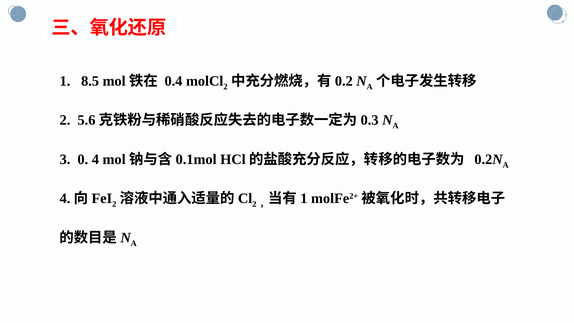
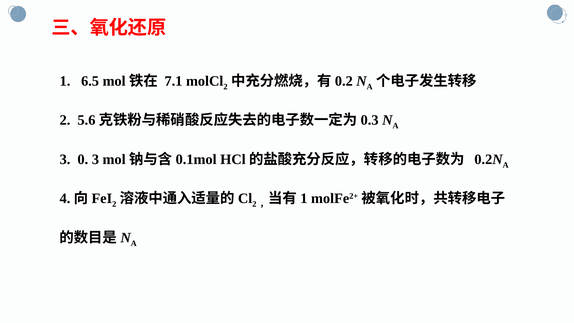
8.5: 8.5 -> 6.5
0.4: 0.4 -> 7.1
0 4: 4 -> 3
